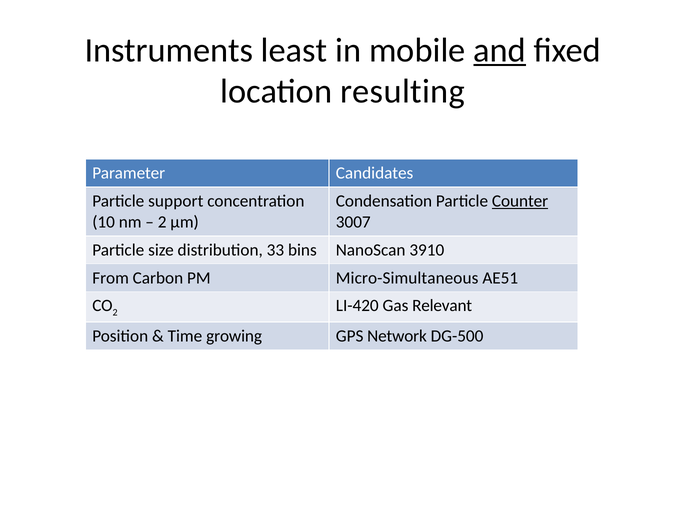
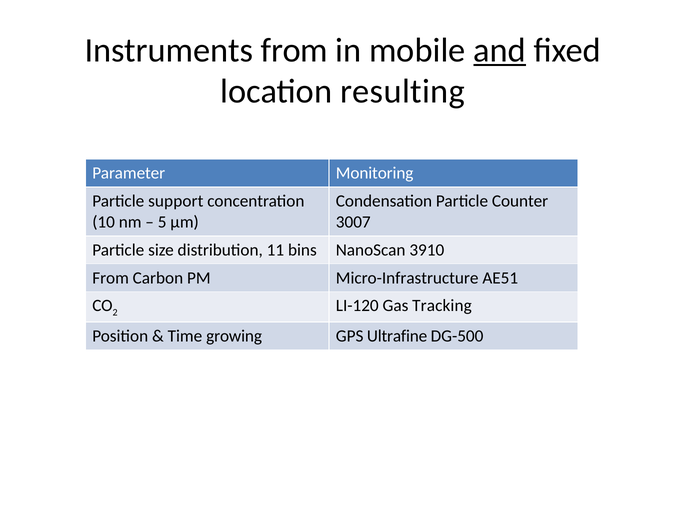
Instruments least: least -> from
Candidates: Candidates -> Monitoring
Counter underline: present -> none
2 at (162, 222): 2 -> 5
33: 33 -> 11
Micro-Simultaneous: Micro-Simultaneous -> Micro-Infrastructure
LI-420: LI-420 -> LI-120
Relevant: Relevant -> Tracking
Network: Network -> Ultrafine
